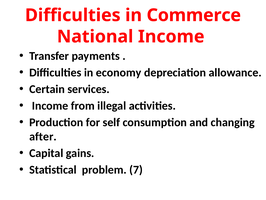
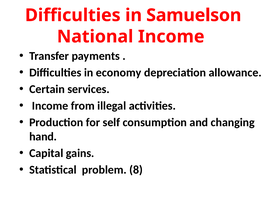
Commerce: Commerce -> Samuelson
after: after -> hand
7: 7 -> 8
